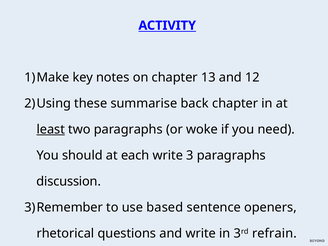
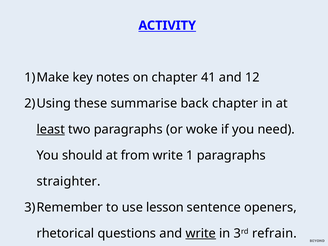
13: 13 -> 41
each: each -> from
3: 3 -> 1
discussion: discussion -> straighter
based: based -> lesson
write at (201, 233) underline: none -> present
